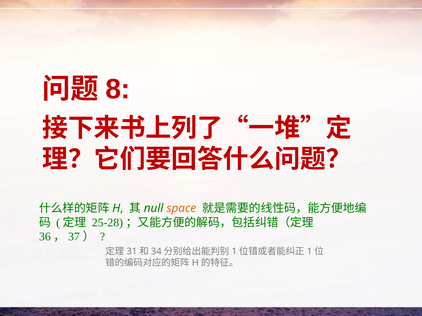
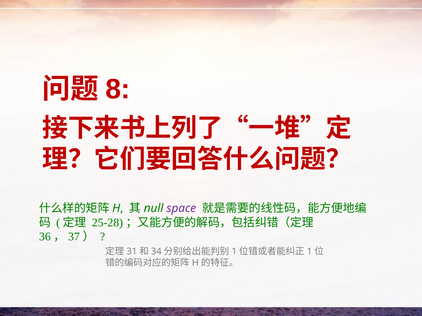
space colour: orange -> purple
